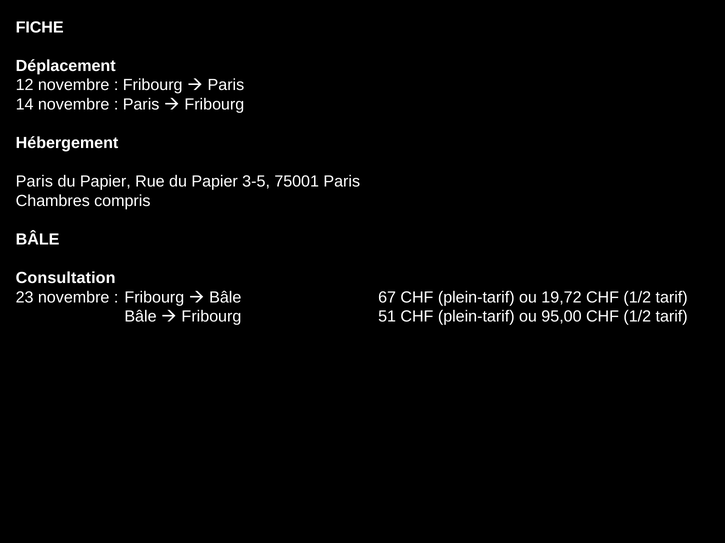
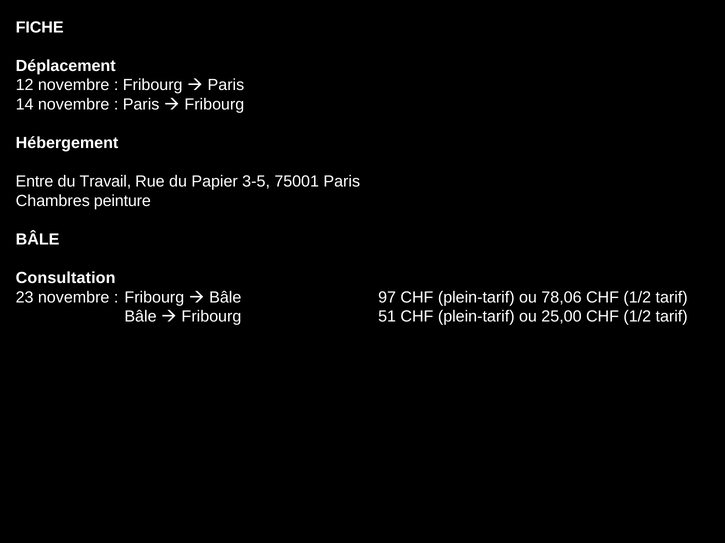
Paris at (34, 182): Paris -> Entre
Papier at (105, 182): Papier -> Travail
compris: compris -> peinture
67: 67 -> 97
19,72: 19,72 -> 78,06
95,00: 95,00 -> 25,00
